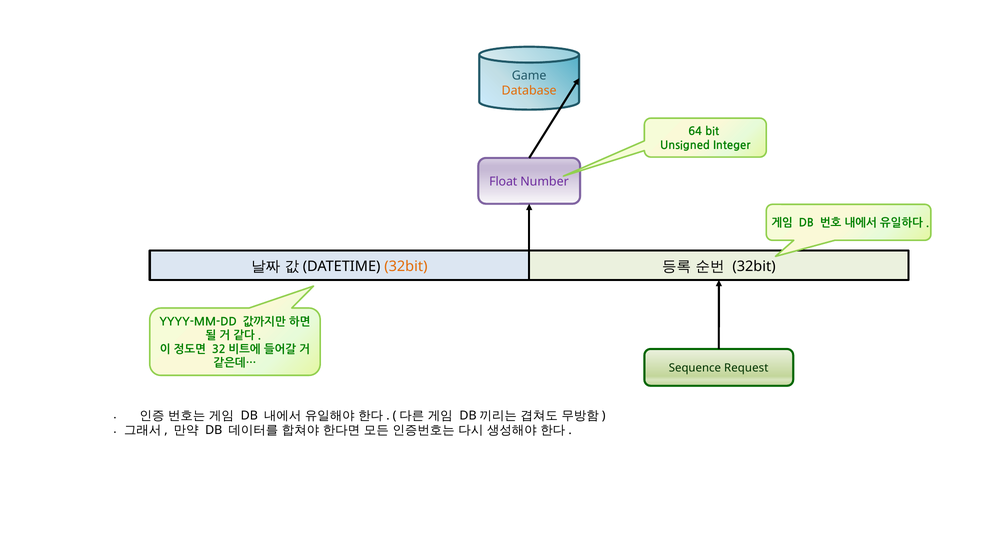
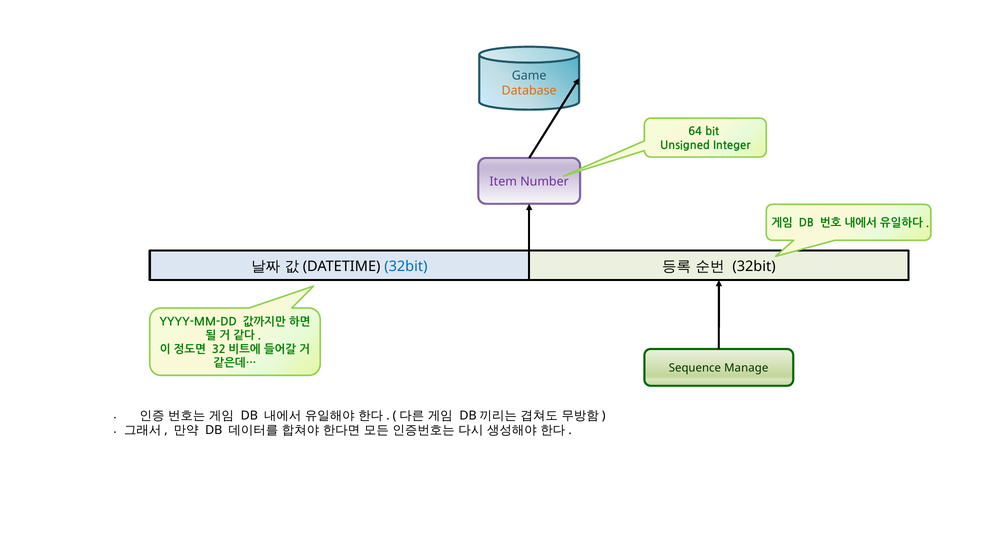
Float: Float -> Item
32bit at (406, 266) colour: orange -> blue
Request: Request -> Manage
